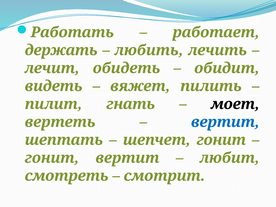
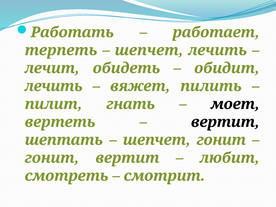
держать: держать -> терпеть
любить at (149, 50): любить -> шепчет
видеть at (54, 86): видеть -> лечить
вертит at (225, 122) colour: blue -> black
